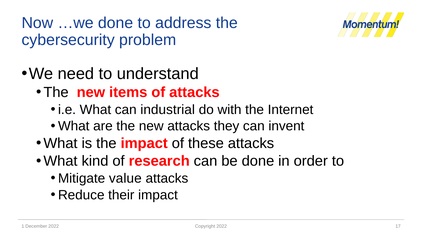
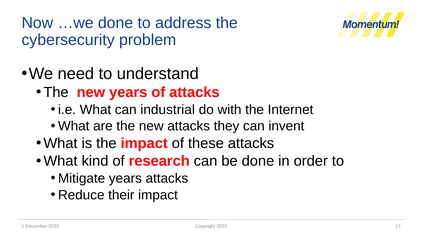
new items: items -> years
Mitigate value: value -> years
